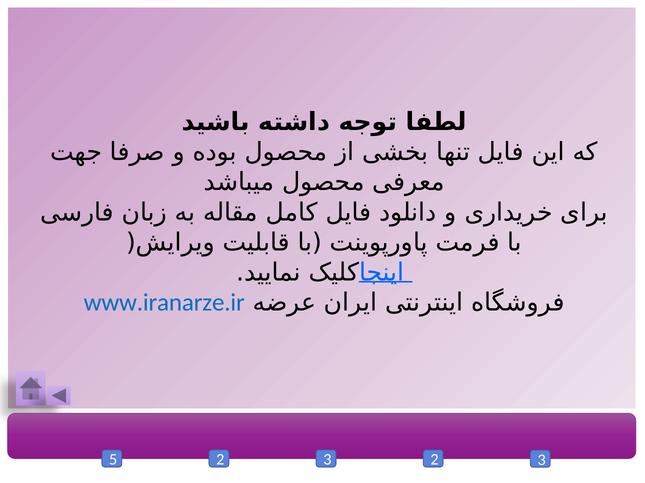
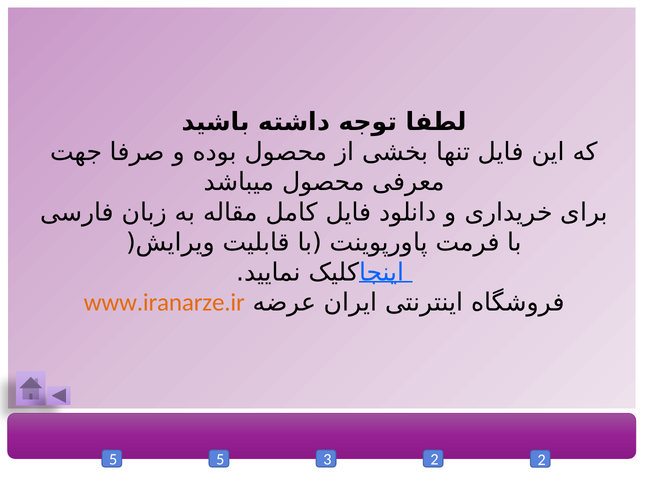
www.iranarze.ir colour: blue -> orange
5 2: 2 -> 5
3 2 3: 3 -> 2
